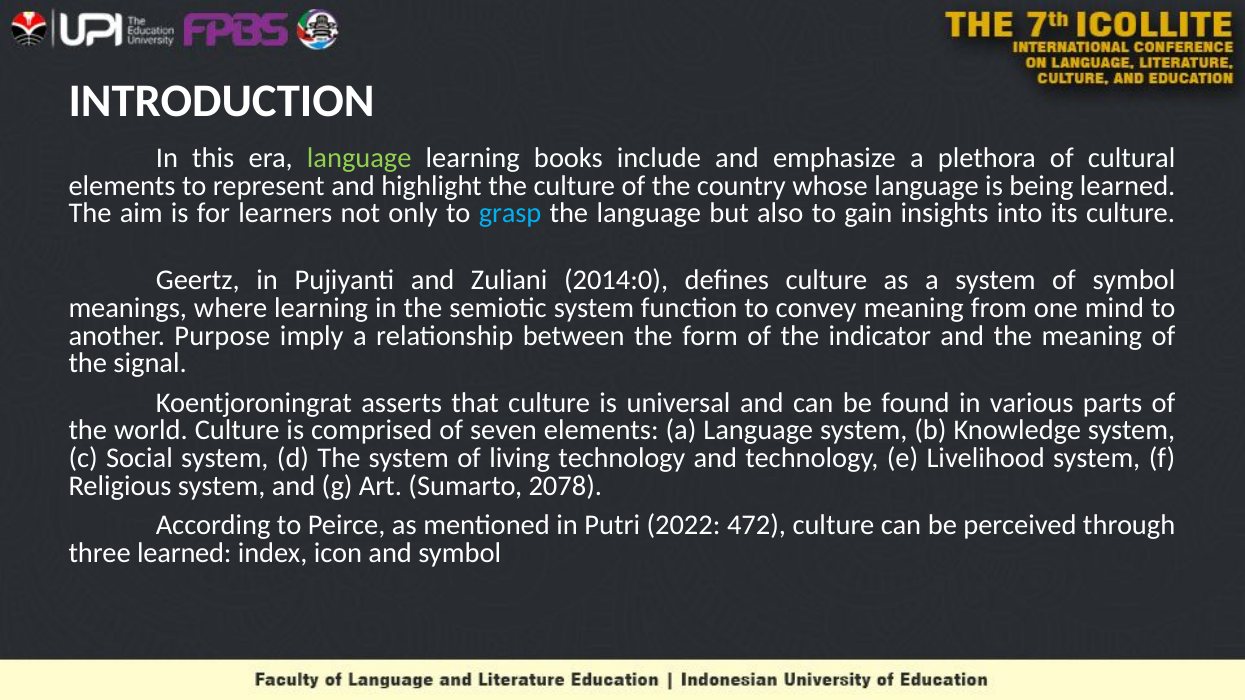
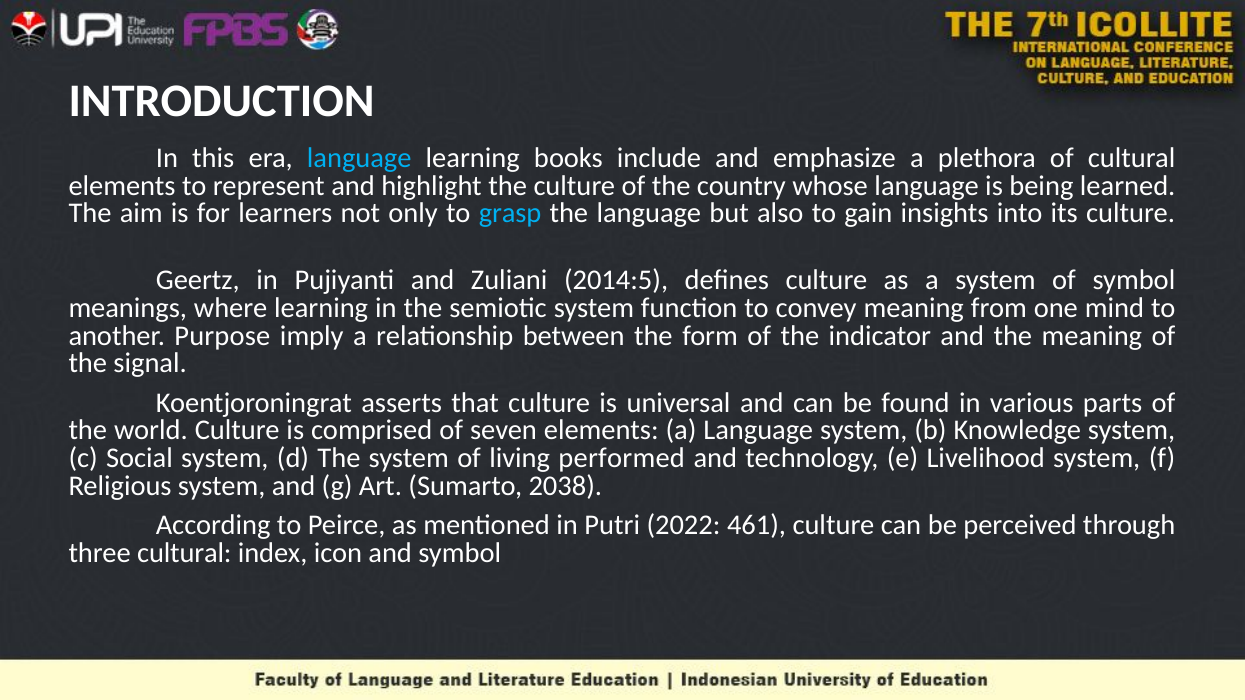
language at (359, 158) colour: light green -> light blue
2014:0: 2014:0 -> 2014:5
living technology: technology -> performed
2078: 2078 -> 2038
472: 472 -> 461
three learned: learned -> cultural
